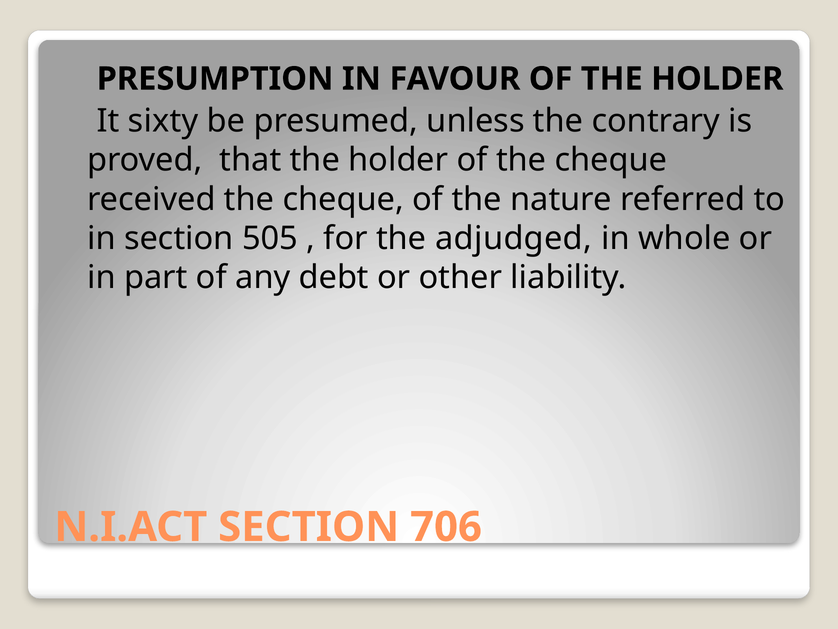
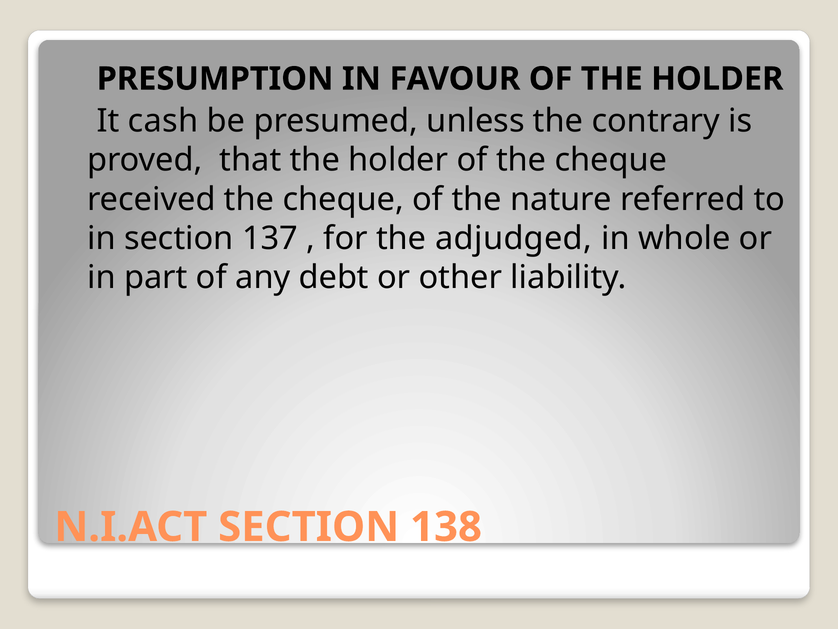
sixty: sixty -> cash
505: 505 -> 137
706: 706 -> 138
